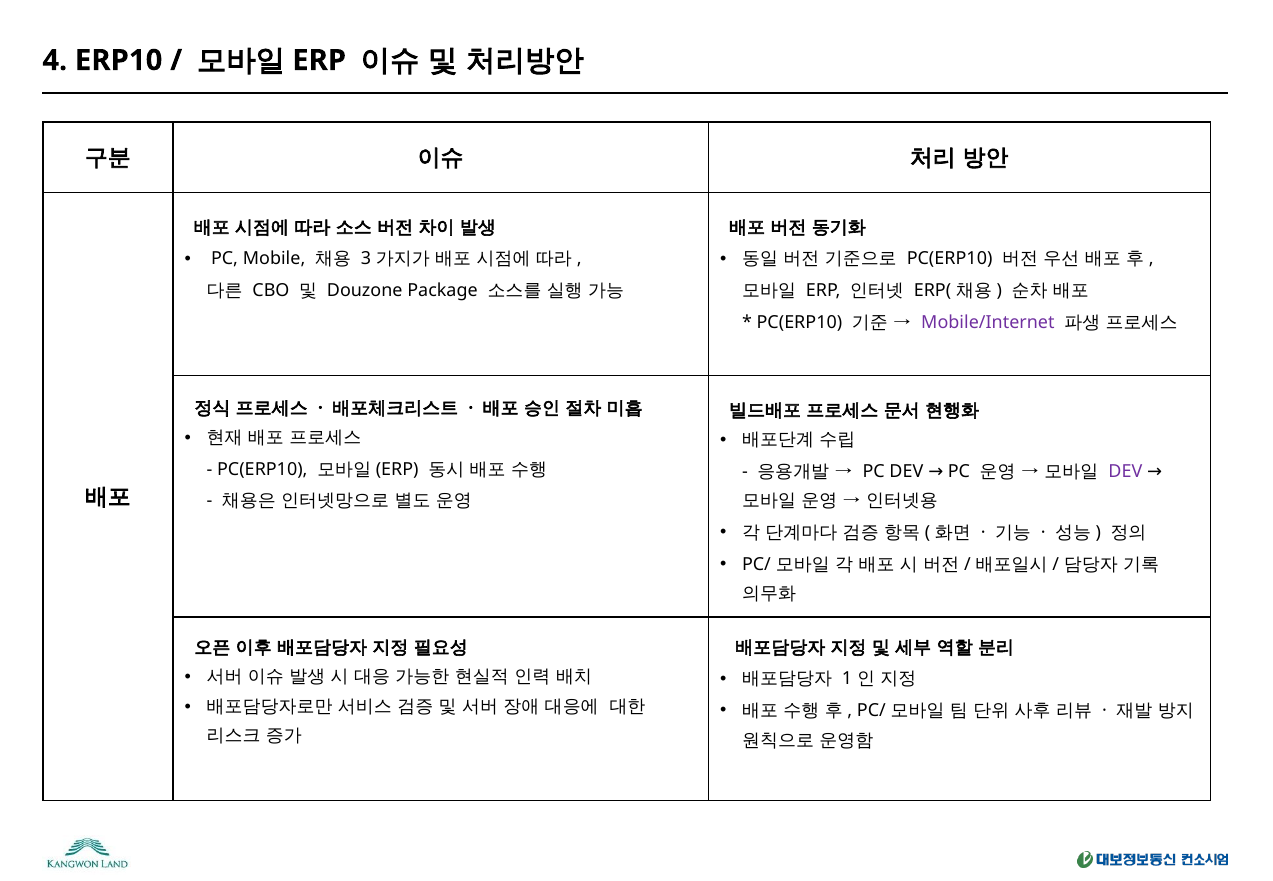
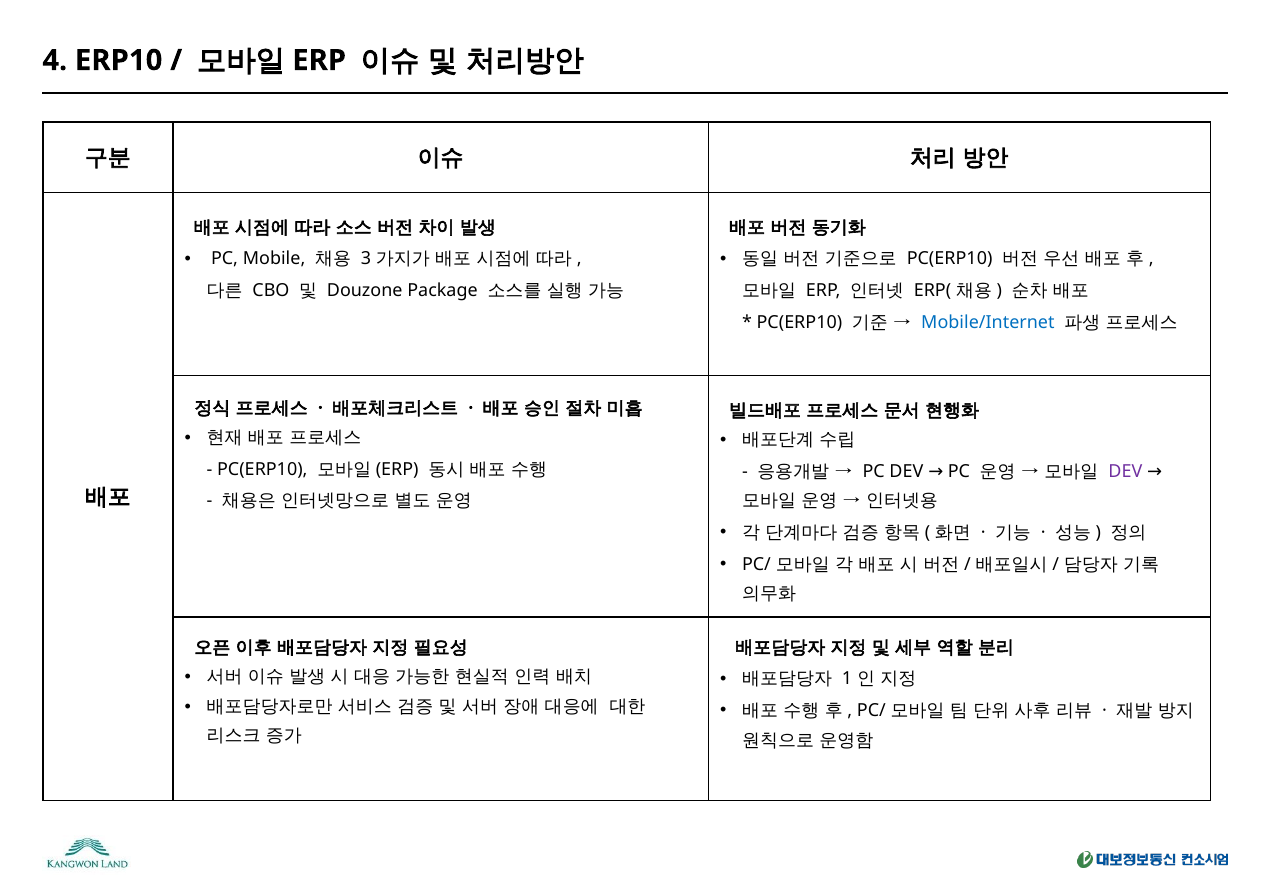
Mobile/Internet colour: purple -> blue
